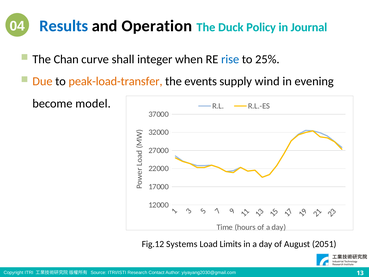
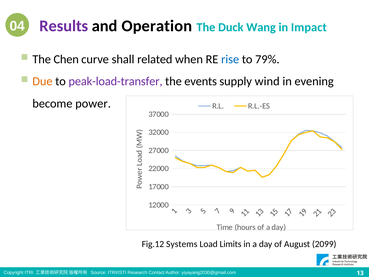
Results colour: blue -> purple
Policy: Policy -> Wang
Journal: Journal -> Impact
Chan: Chan -> Chen
integer: integer -> related
25%: 25% -> 79%
peak-load-transfer colour: orange -> purple
model: model -> power
2051: 2051 -> 2099
